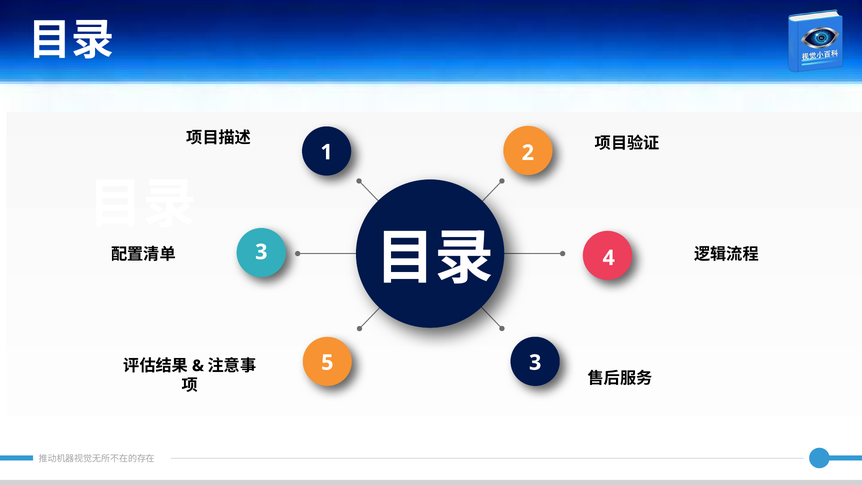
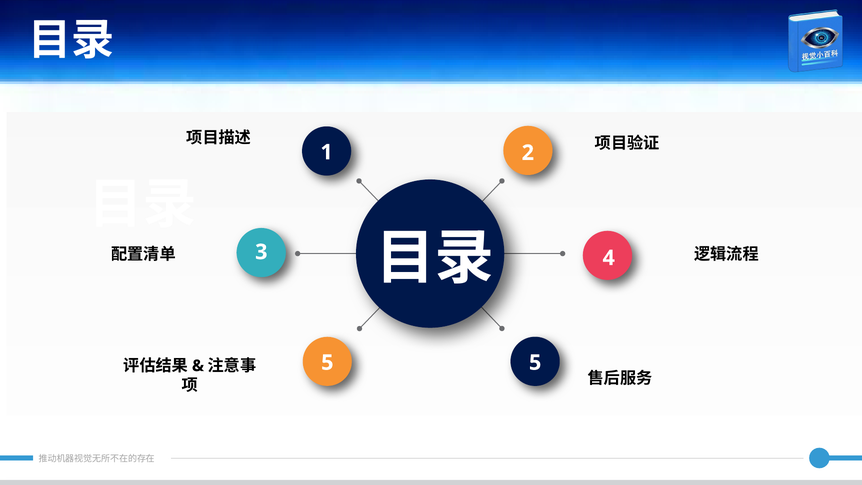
5 3: 3 -> 5
